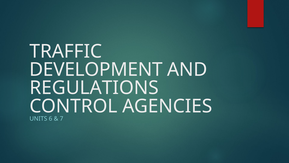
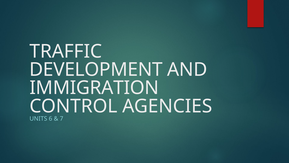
REGULATIONS: REGULATIONS -> IMMIGRATION
